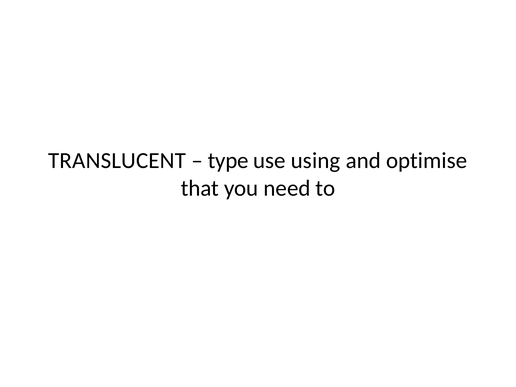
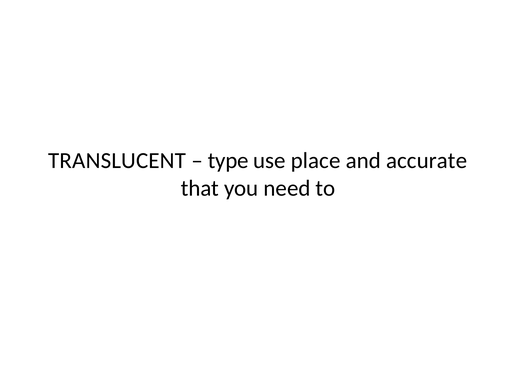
using: using -> place
optimise: optimise -> accurate
